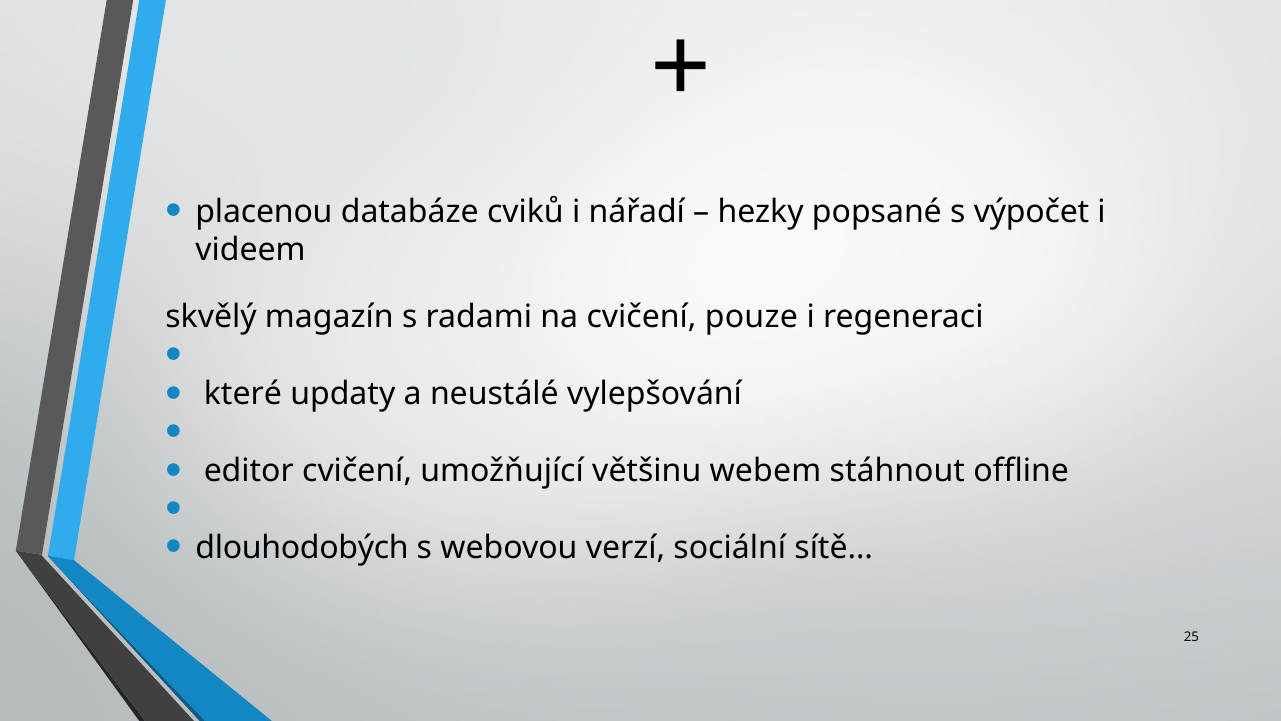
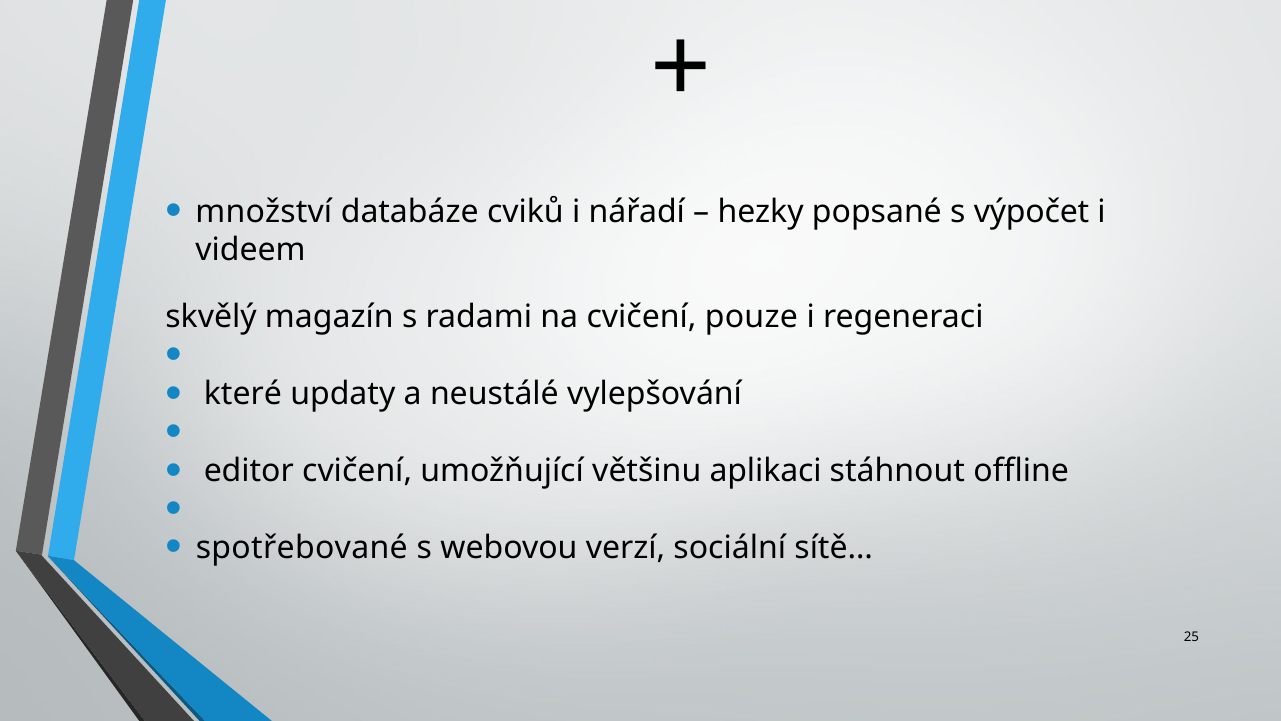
placenou: placenou -> množství
webem: webem -> aplikaci
dlouhodobých: dlouhodobých -> spotřebované
